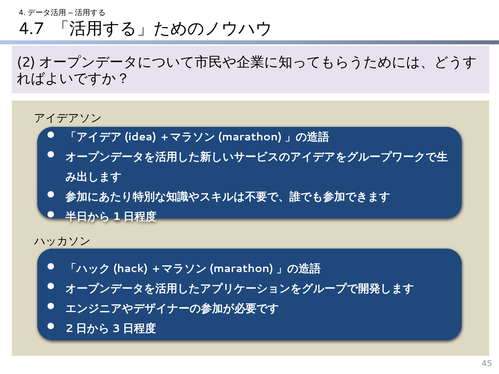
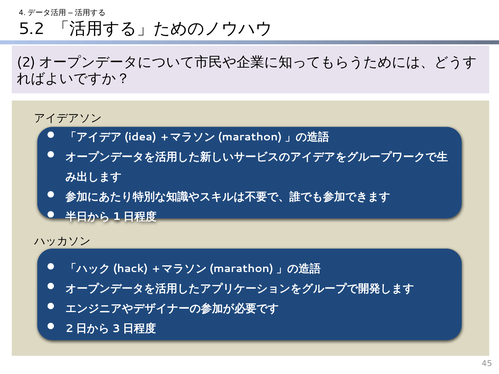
4.7: 4.7 -> 5.2
